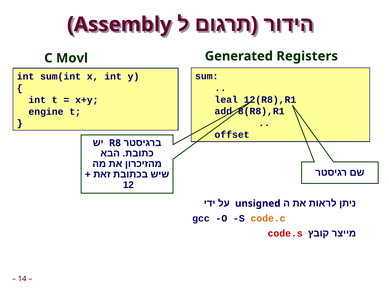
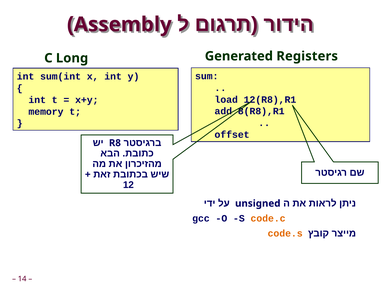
Movl: Movl -> Long
leal: leal -> load
engine: engine -> memory
code.s colour: red -> orange
